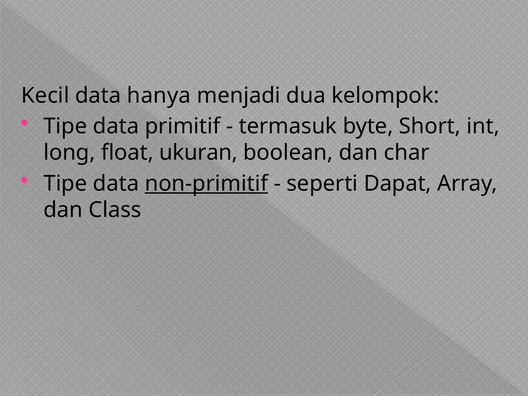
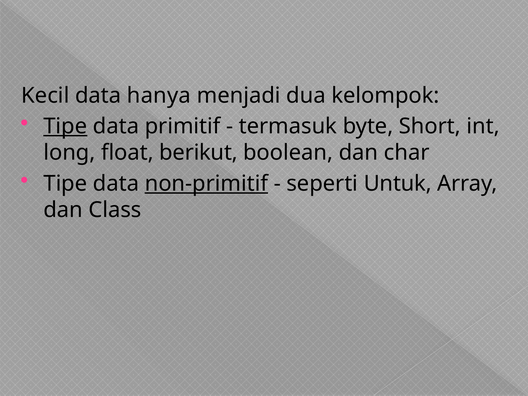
Tipe at (65, 126) underline: none -> present
ukuran: ukuran -> berikut
Dapat: Dapat -> Untuk
